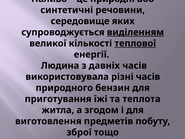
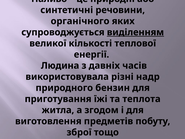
середовище: середовище -> органічного
теплової underline: present -> none
різні часів: часів -> надр
